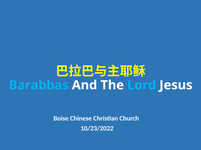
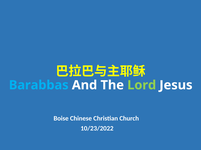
Lord colour: light blue -> light green
